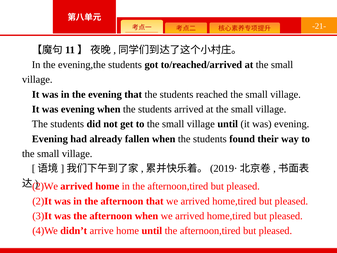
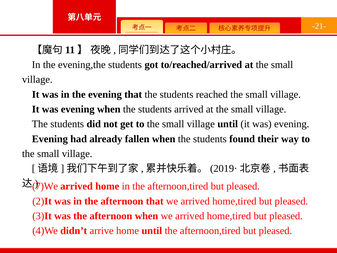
2)We: 2)We -> 7)We
